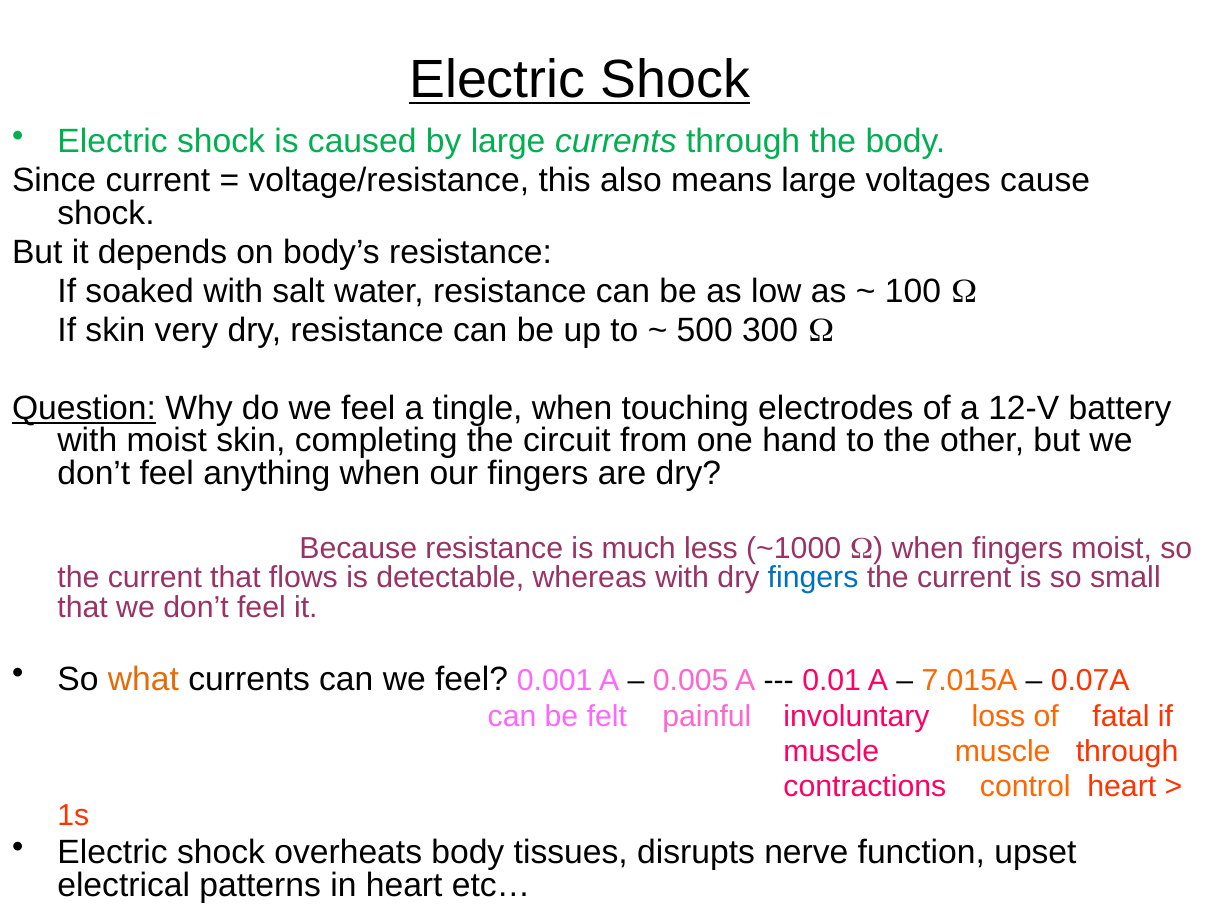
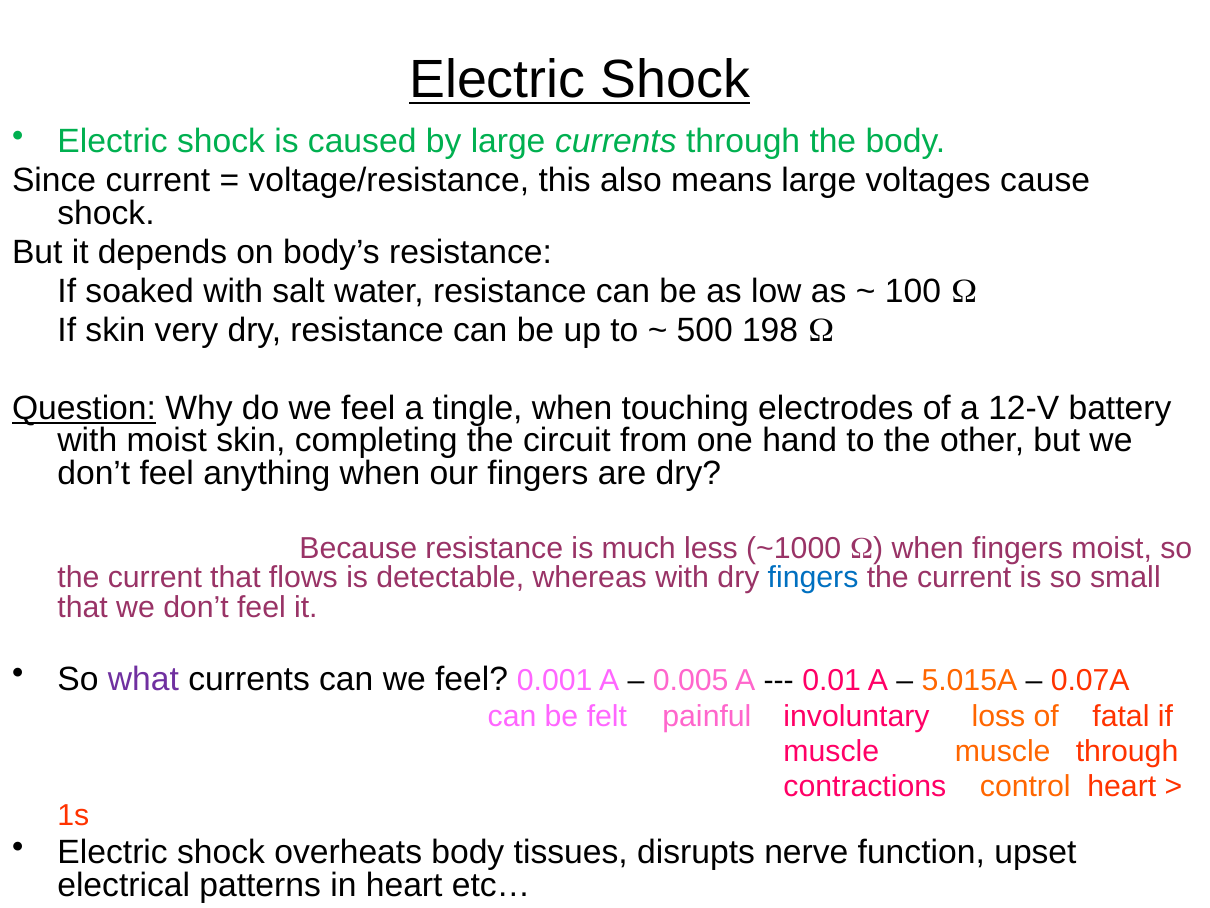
300: 300 -> 198
what colour: orange -> purple
7.015A: 7.015A -> 5.015A
